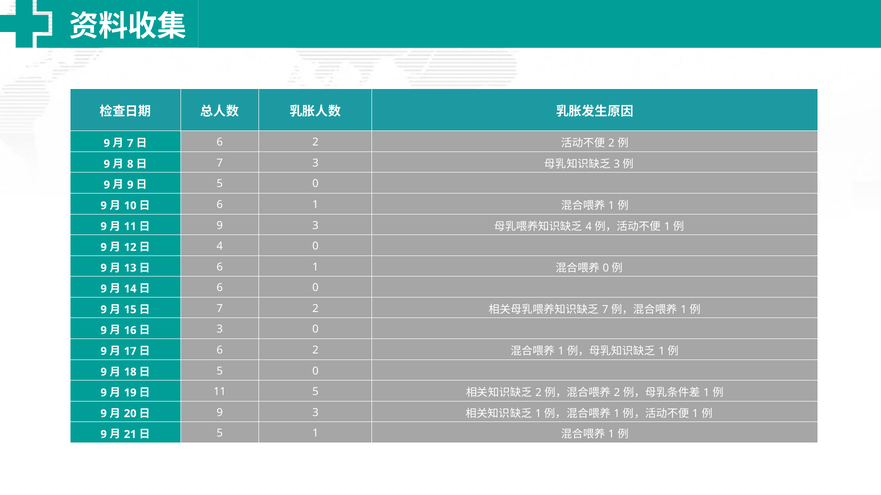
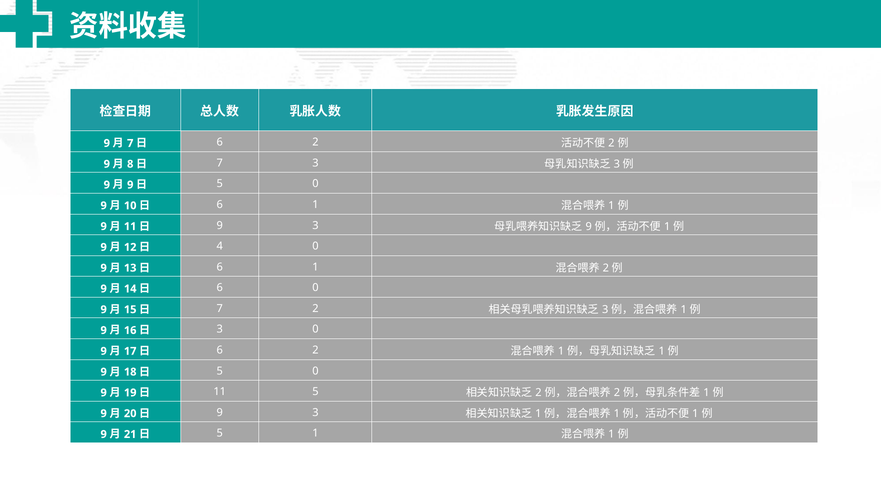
4 at (589, 227): 4 -> 9
0 at (606, 268): 0 -> 2
7 at (605, 310): 7 -> 3
